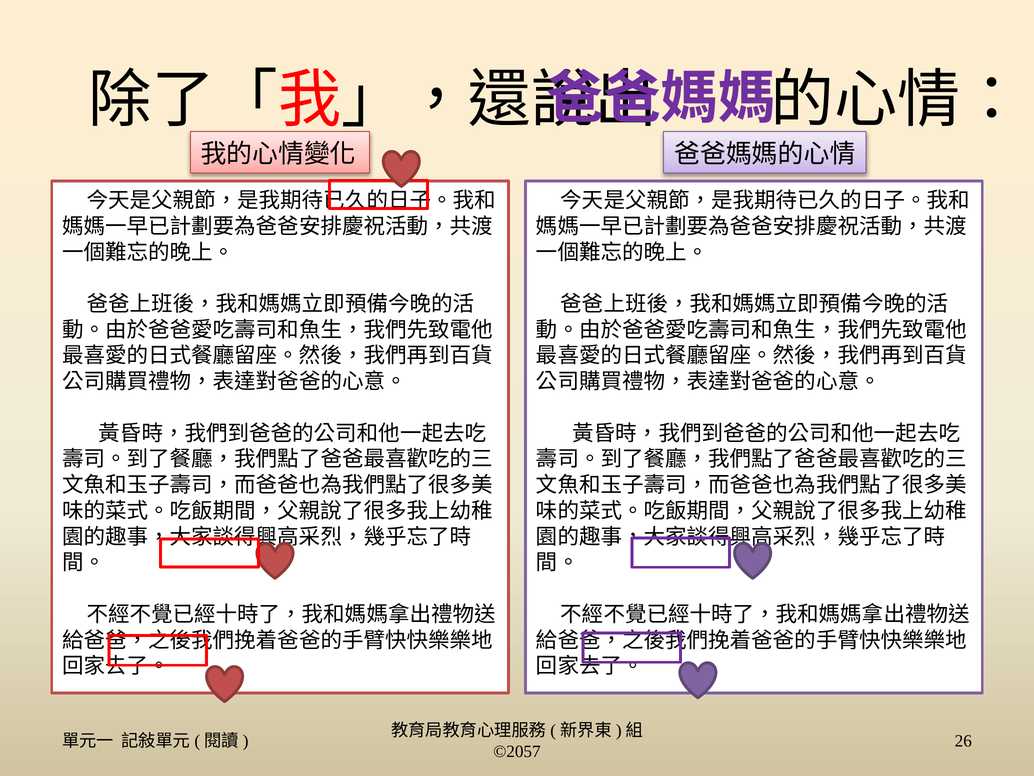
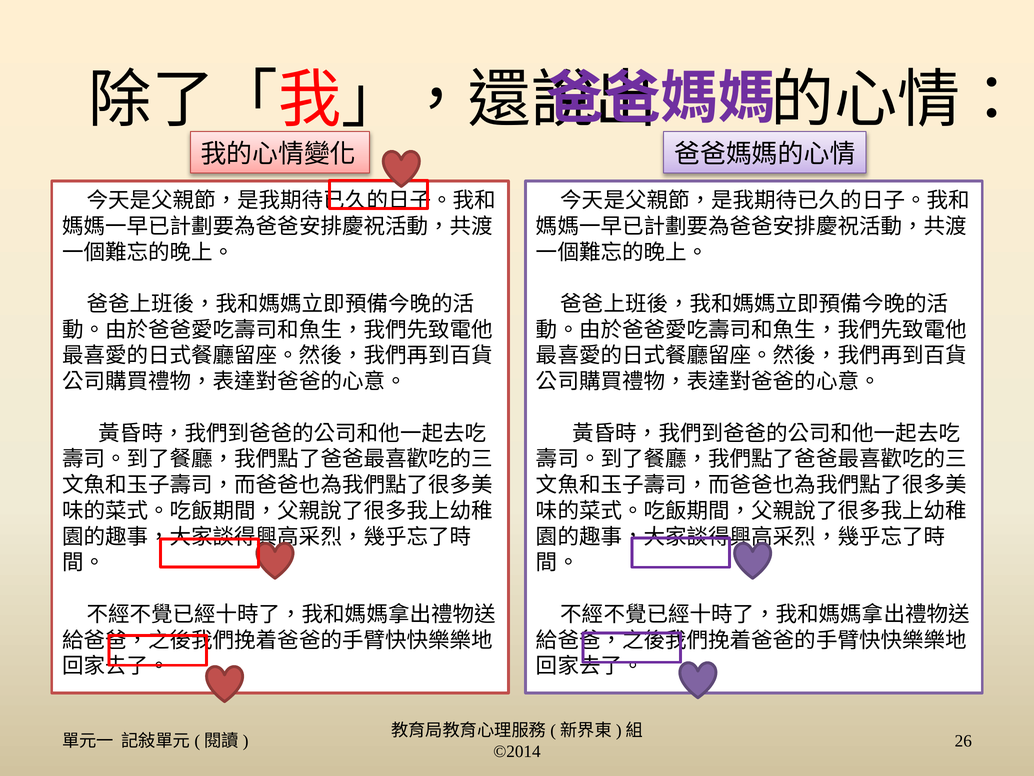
©2057: ©2057 -> ©2014
